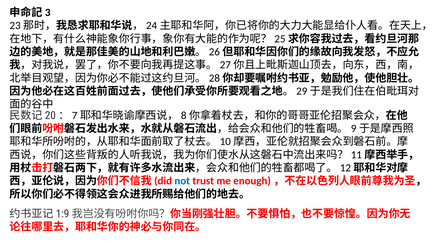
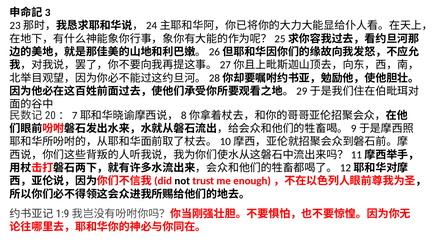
not colour: blue -> black
